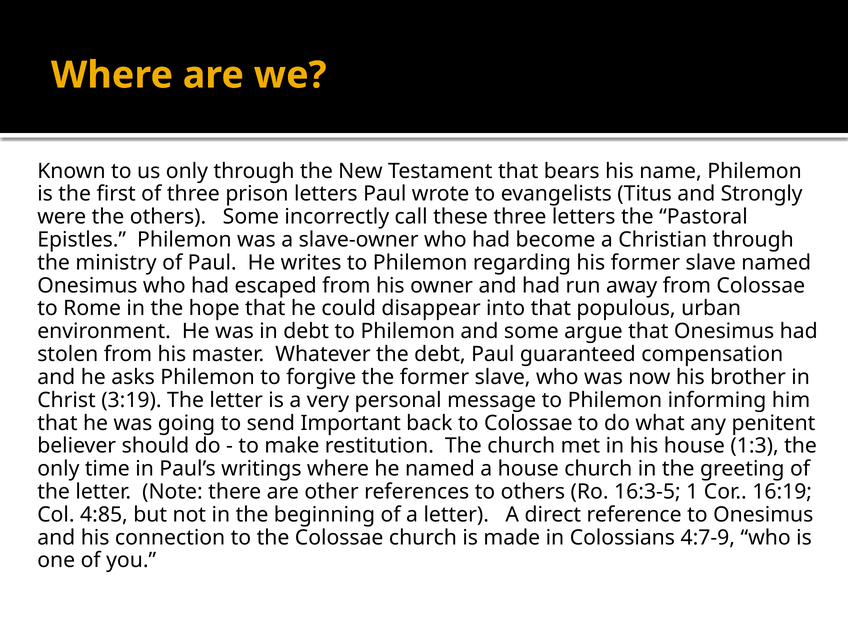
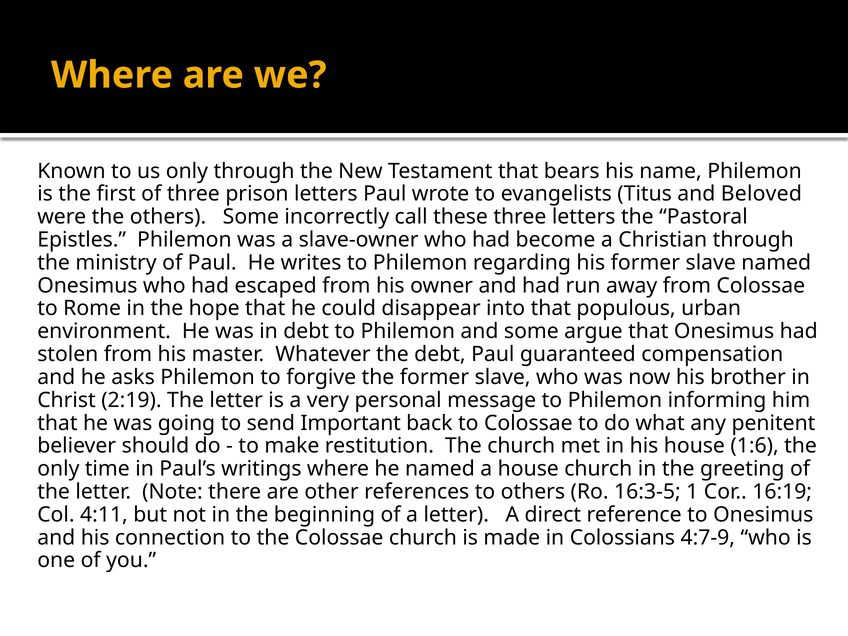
Strongly: Strongly -> Beloved
3:19: 3:19 -> 2:19
1:3: 1:3 -> 1:6
4:85: 4:85 -> 4:11
